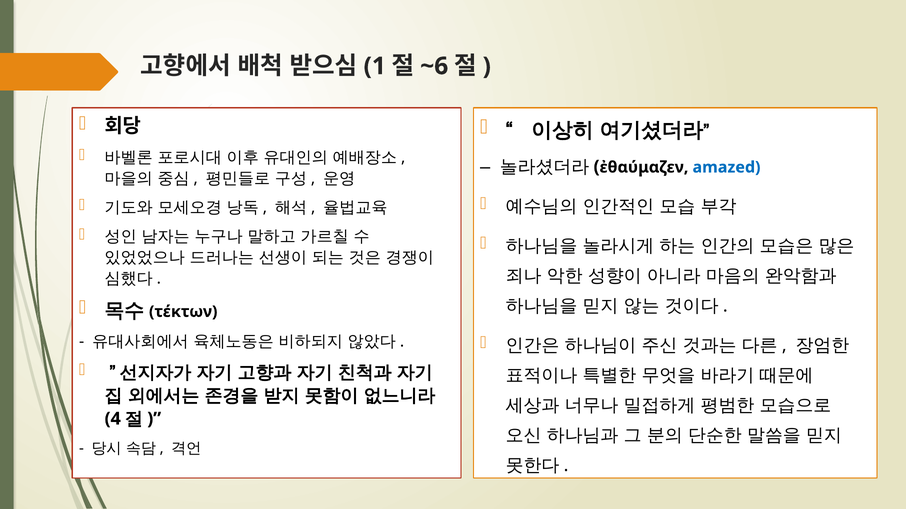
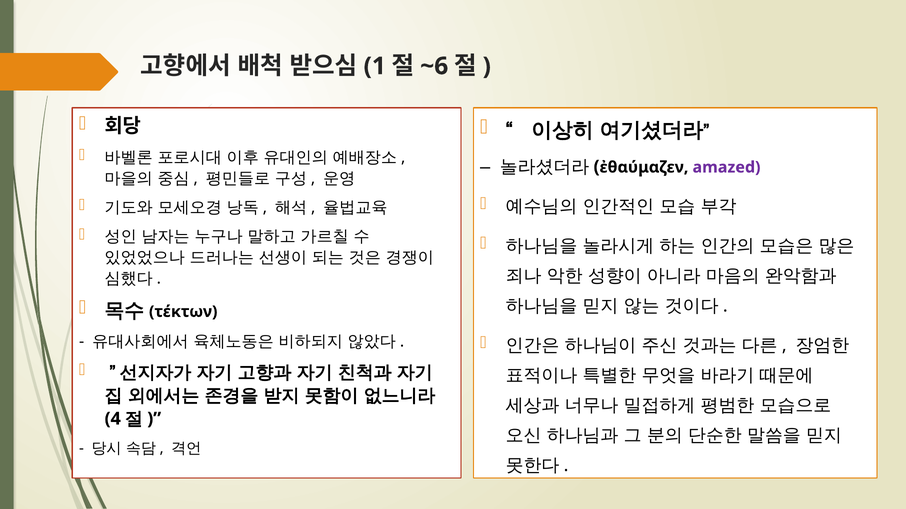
amazed colour: blue -> purple
